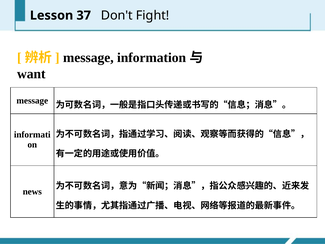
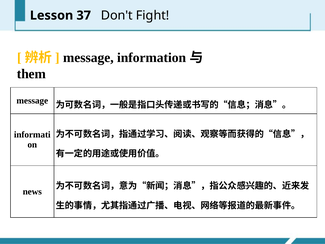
want: want -> them
